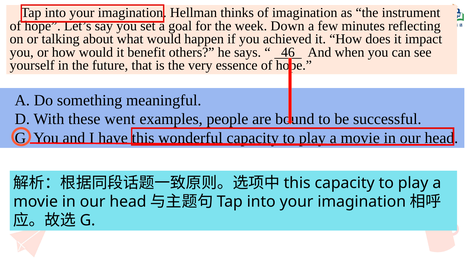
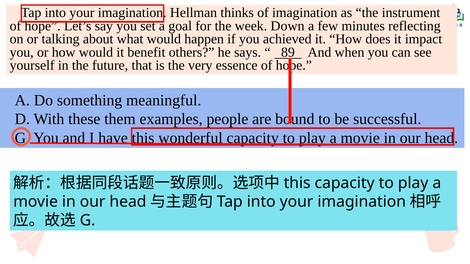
46: 46 -> 89
went: went -> them
